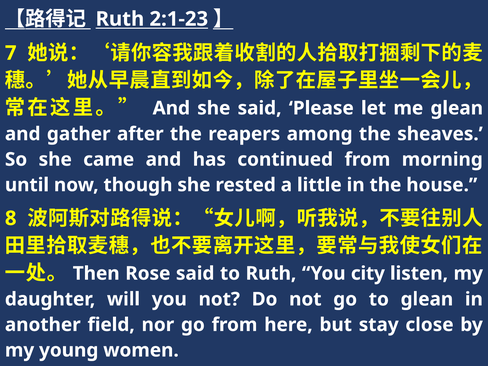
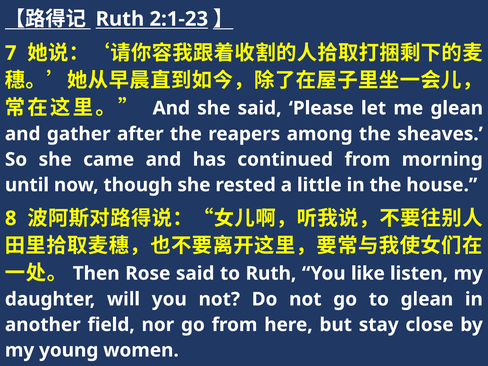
city: city -> like
